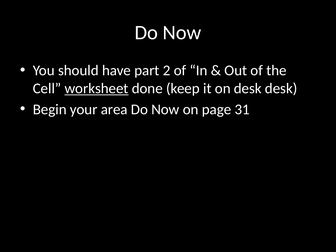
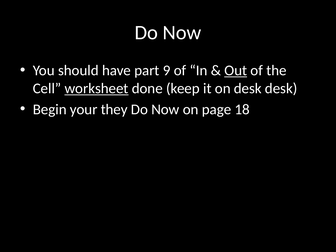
2: 2 -> 9
Out underline: none -> present
area: area -> they
31: 31 -> 18
